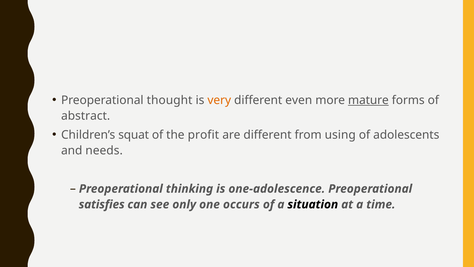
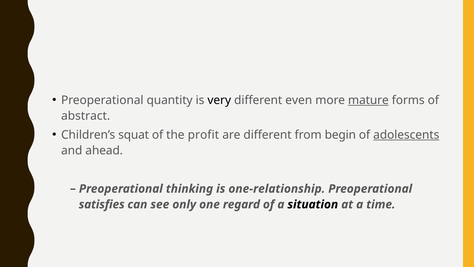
thought: thought -> quantity
very colour: orange -> black
using: using -> begin
adolescents underline: none -> present
needs: needs -> ahead
one-adolescence: one-adolescence -> one-relationship
occurs: occurs -> regard
